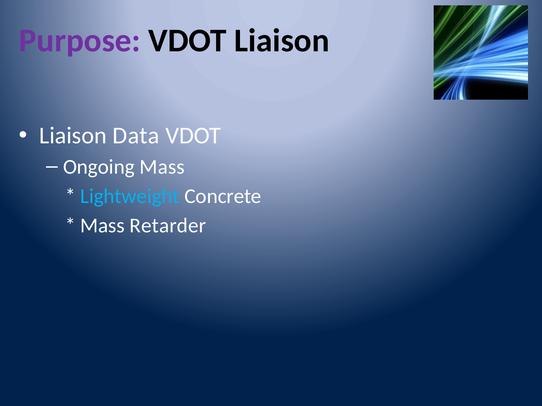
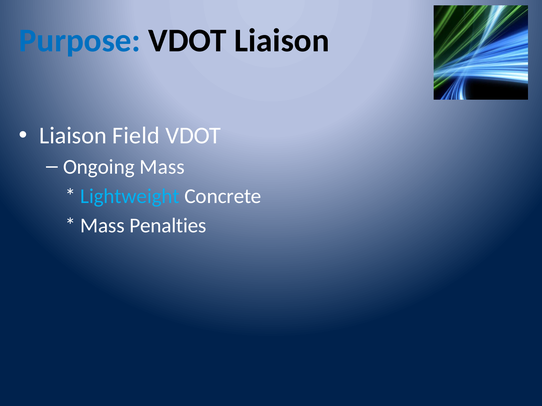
Purpose colour: purple -> blue
Data: Data -> Field
Retarder: Retarder -> Penalties
